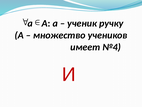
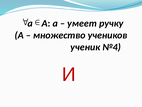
ученик: ученик -> умеет
имеет: имеет -> ученик
